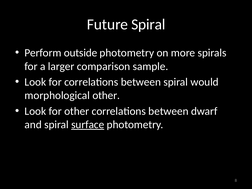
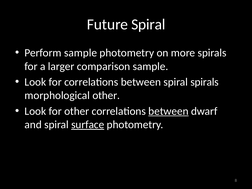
Perform outside: outside -> sample
spiral would: would -> spirals
between at (168, 111) underline: none -> present
